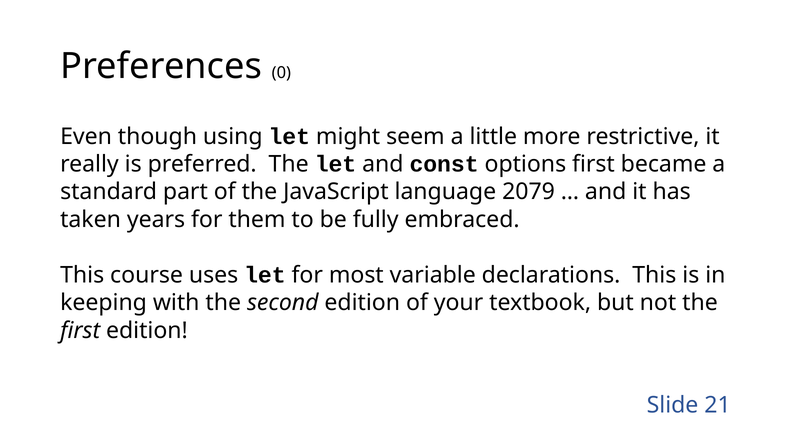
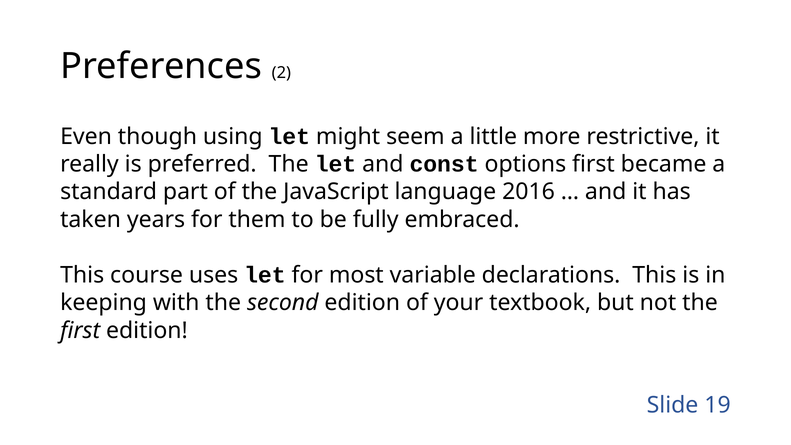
0: 0 -> 2
2079: 2079 -> 2016
21: 21 -> 19
